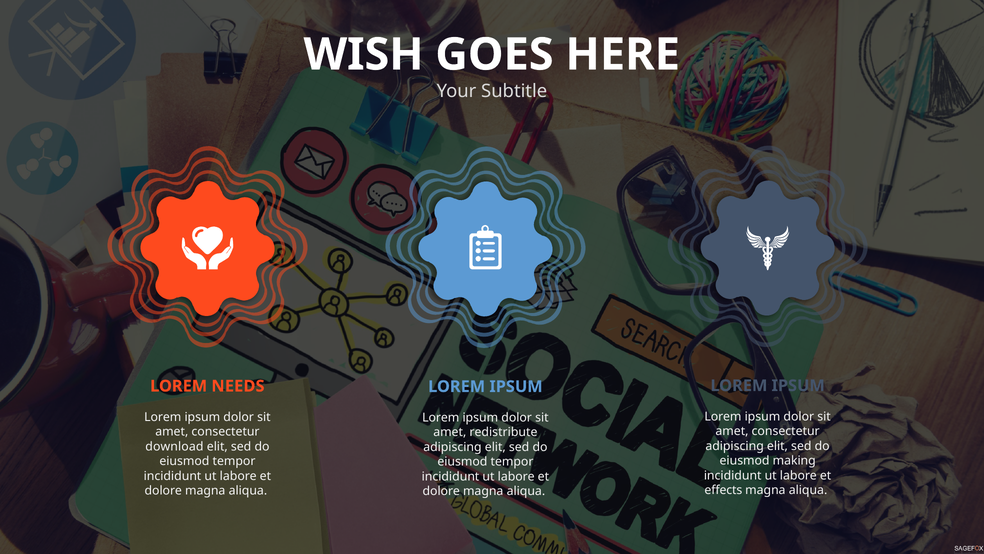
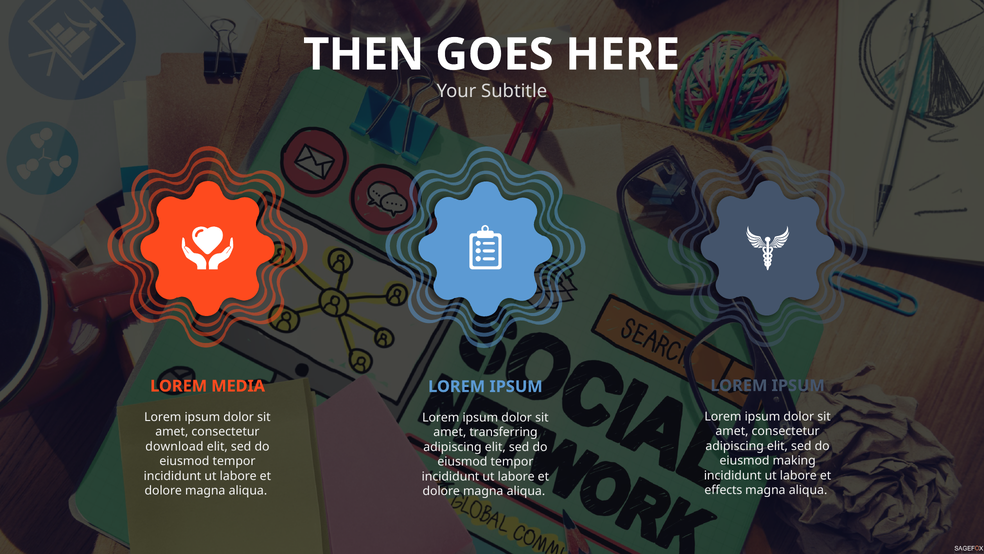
WISH: WISH -> THEN
NEEDS: NEEDS -> MEDIA
redistribute: redistribute -> transferring
